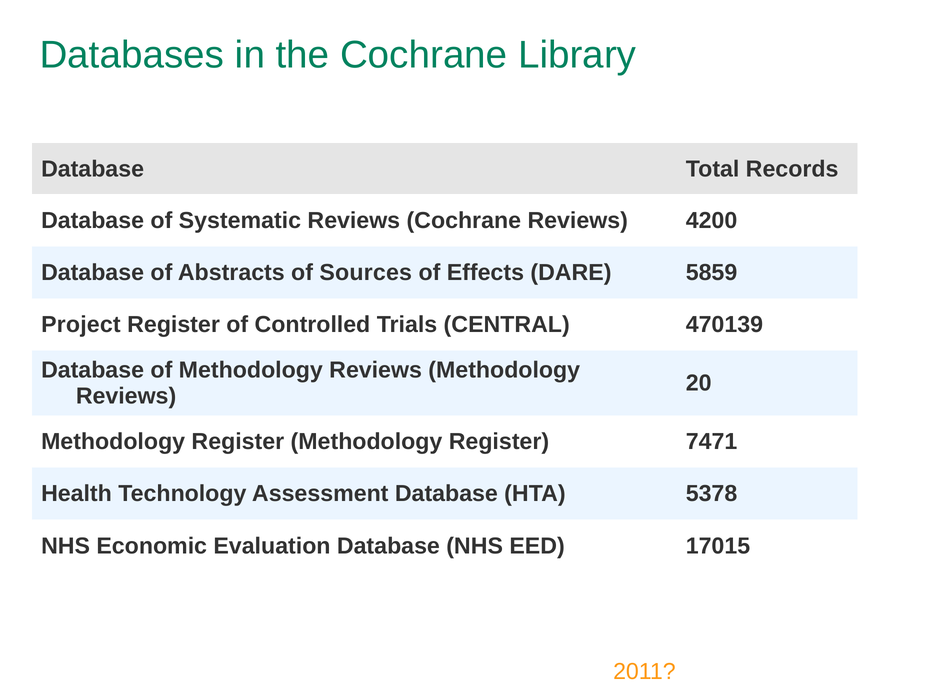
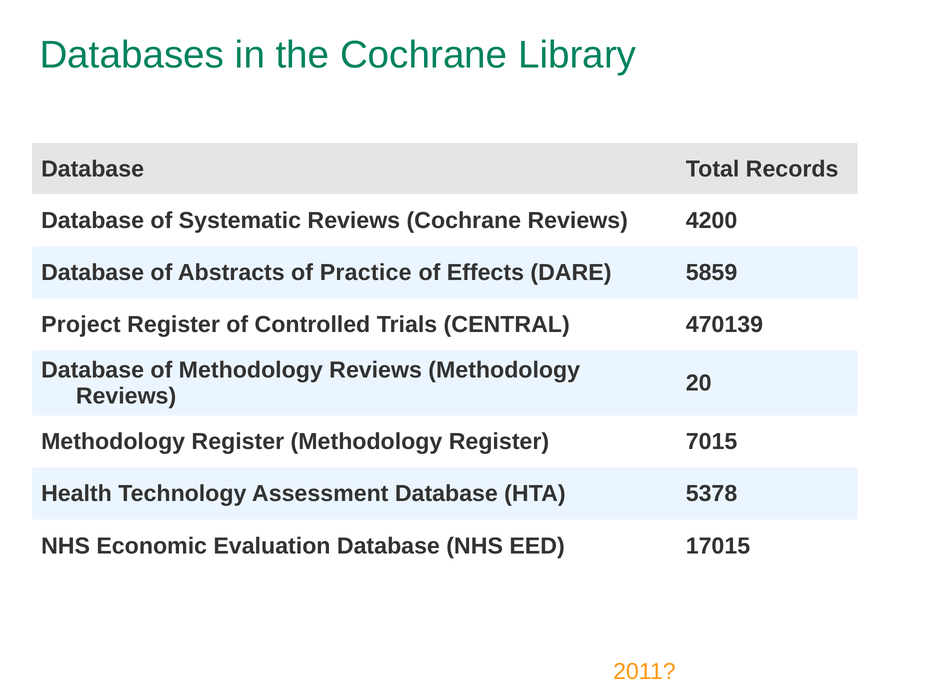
Sources: Sources -> Practice
7471: 7471 -> 7015
